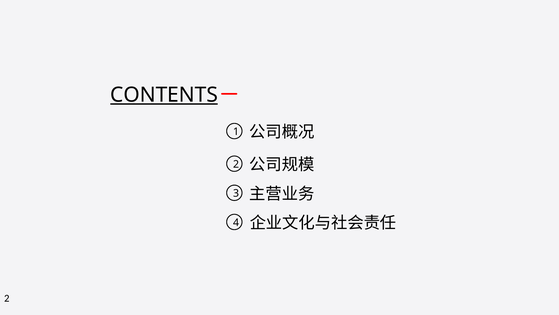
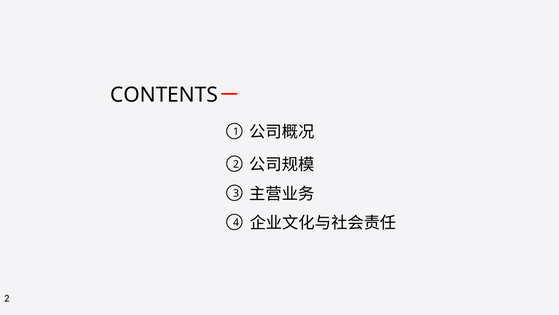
CONTENTS underline: present -> none
